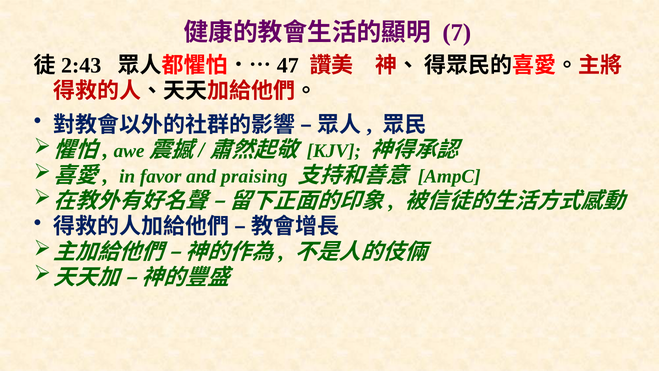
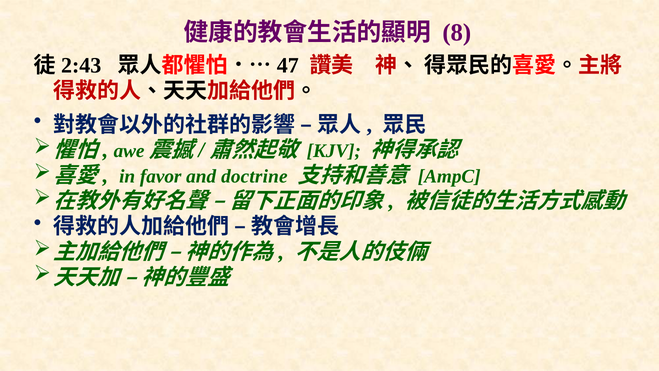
7: 7 -> 8
praising: praising -> doctrine
